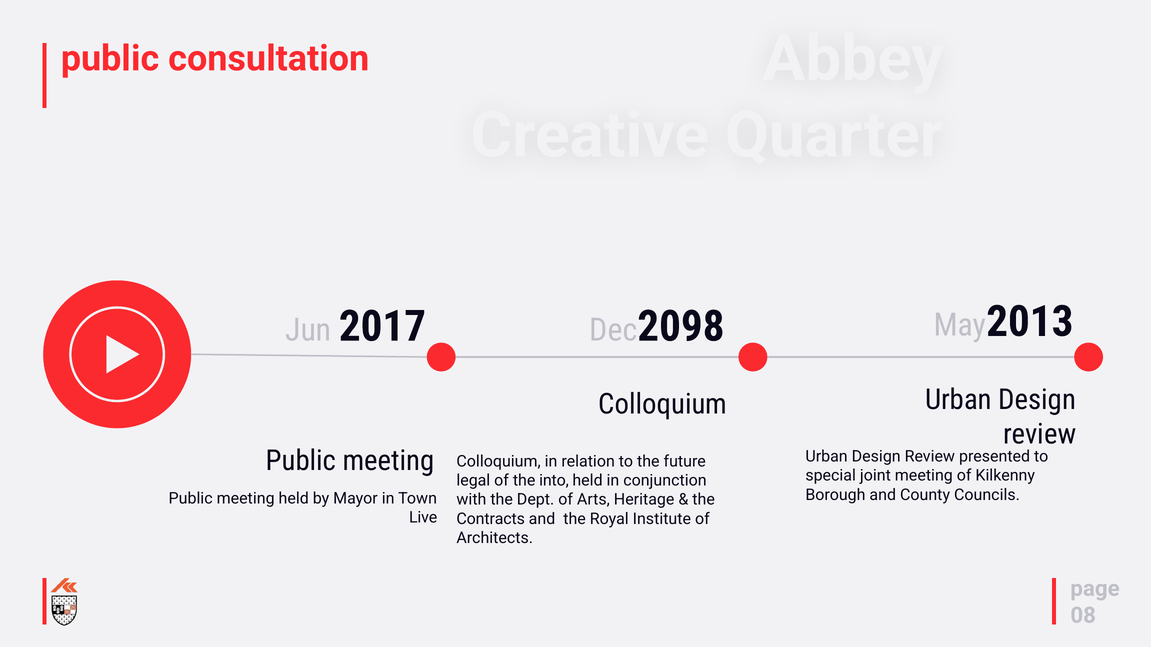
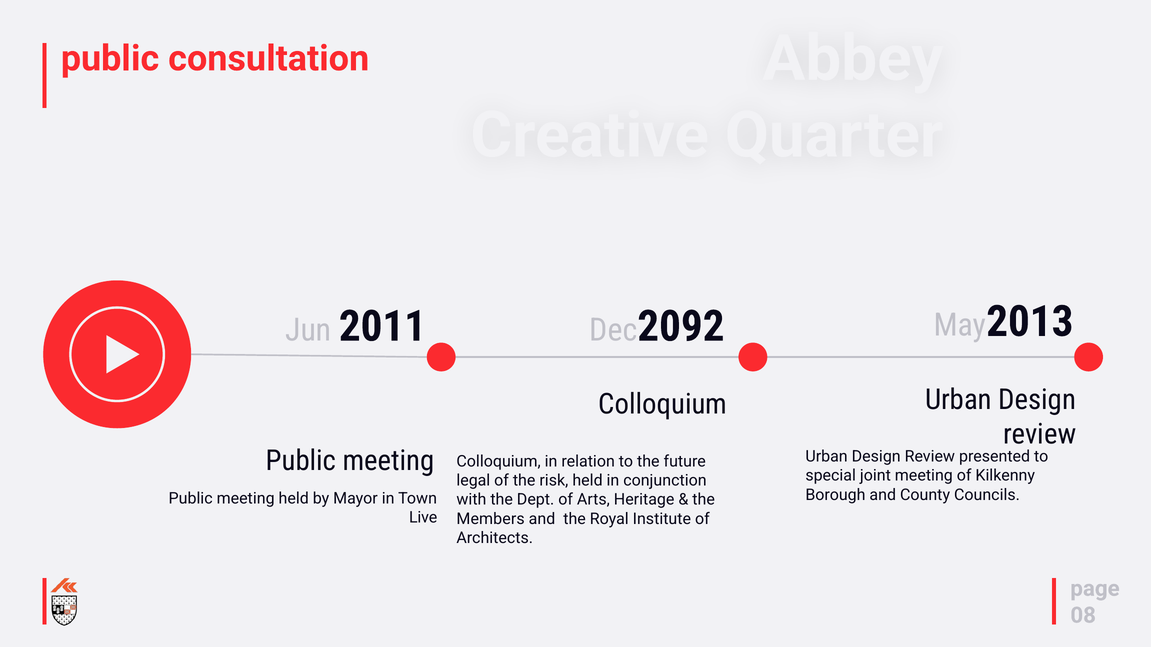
2017: 2017 -> 2011
2098: 2098 -> 2092
into: into -> risk
Contracts: Contracts -> Members
